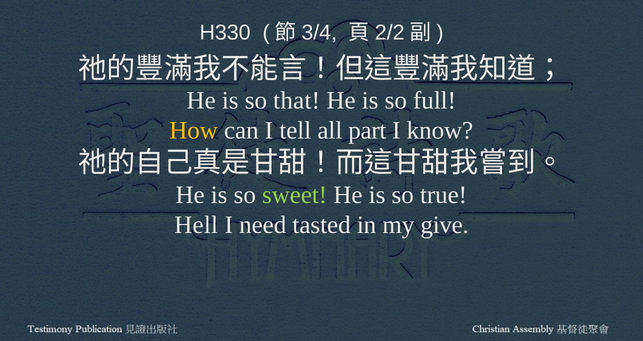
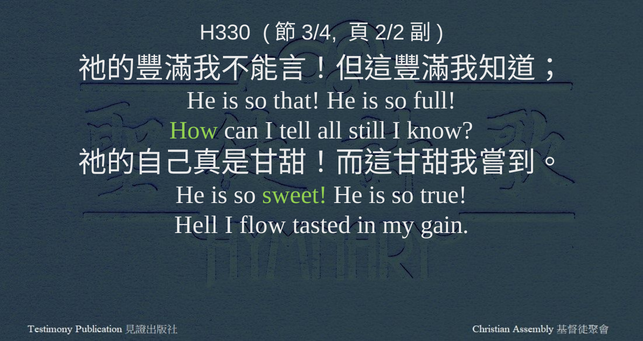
How colour: yellow -> light green
part: part -> still
need: need -> flow
give: give -> gain
